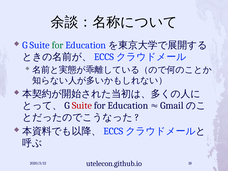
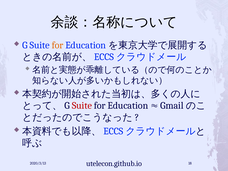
for at (58, 45) colour: green -> orange
